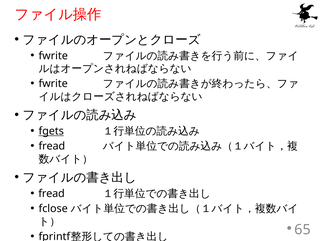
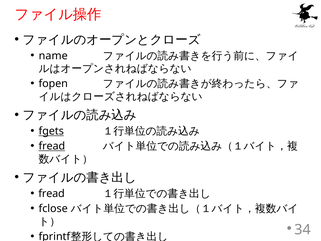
fwrite at (53, 56): fwrite -> name
fwrite at (53, 84): fwrite -> fopen
fread at (52, 146) underline: none -> present
65: 65 -> 34
